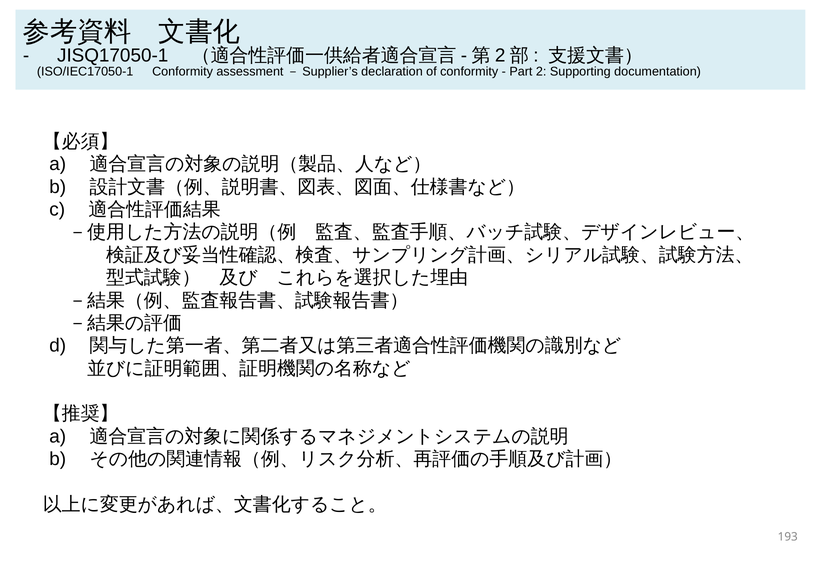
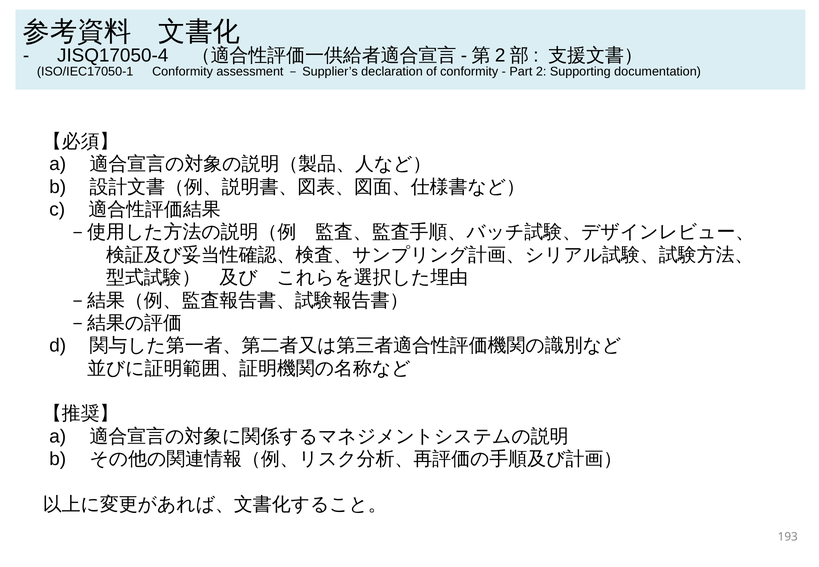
JISQ17050-1: JISQ17050-1 -> JISQ17050-4
